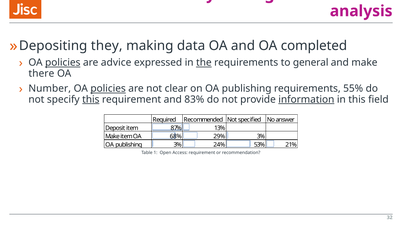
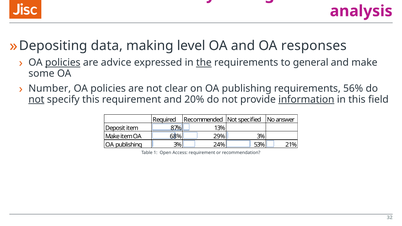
they: they -> data
data: data -> level
completed: completed -> responses
there: there -> some
policies at (108, 89) underline: present -> none
55%: 55% -> 56%
not at (36, 99) underline: none -> present
this at (91, 99) underline: present -> none
83%: 83% -> 20%
